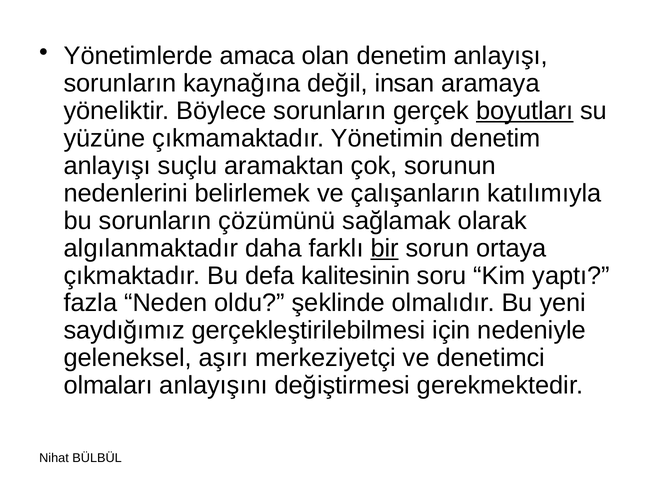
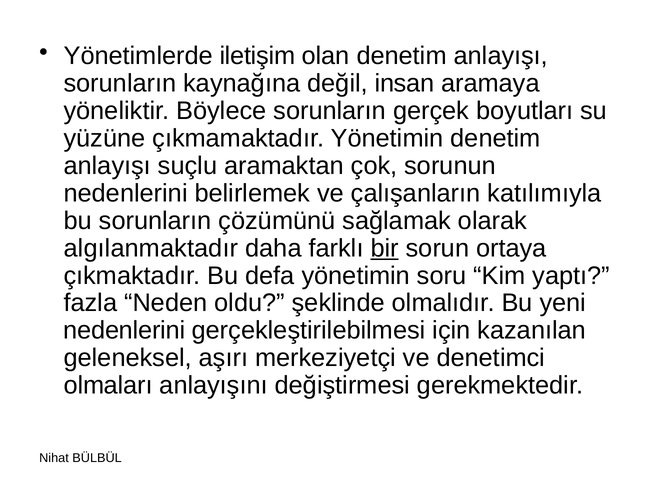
amaca: amaca -> iletişim
boyutları underline: present -> none
defa kalitesinin: kalitesinin -> yönetimin
saydığımız at (124, 330): saydığımız -> nedenlerini
nedeniyle: nedeniyle -> kazanılan
